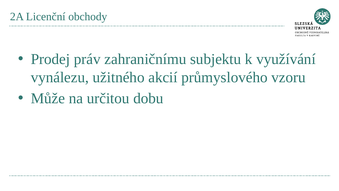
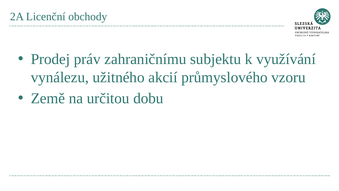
Může: Může -> Země
